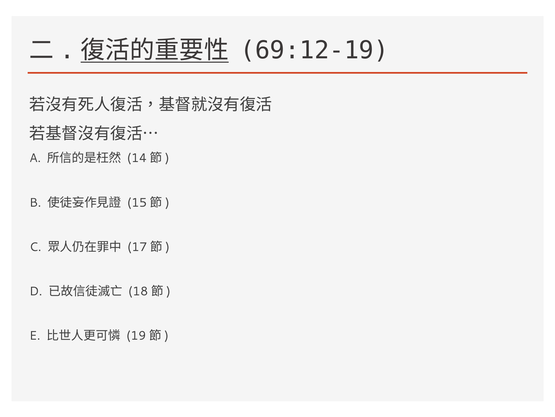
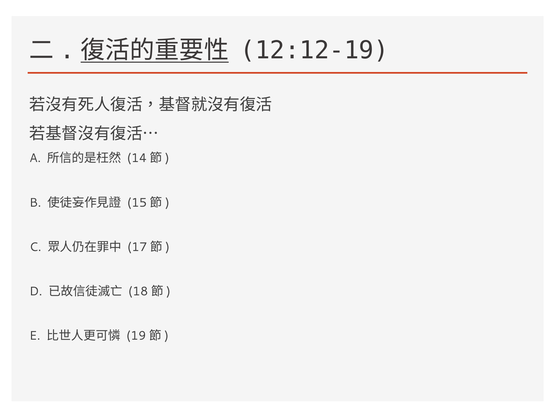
69:12-19: 69:12-19 -> 12:12-19
